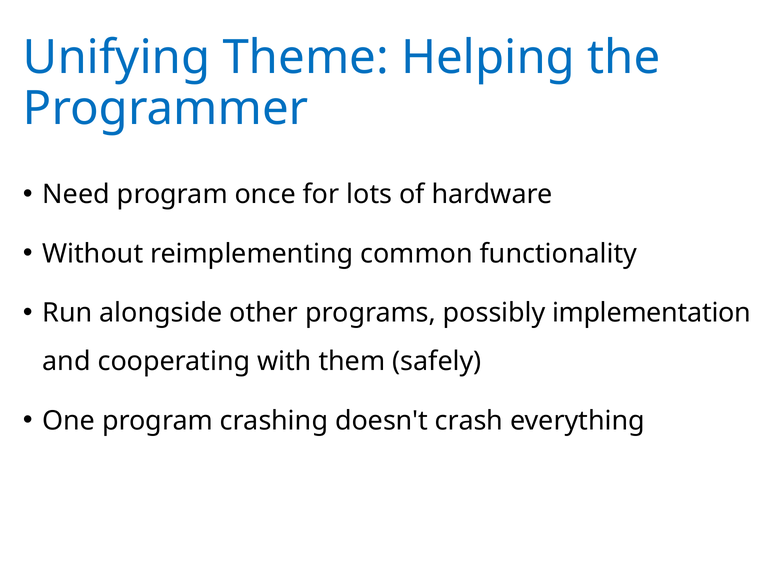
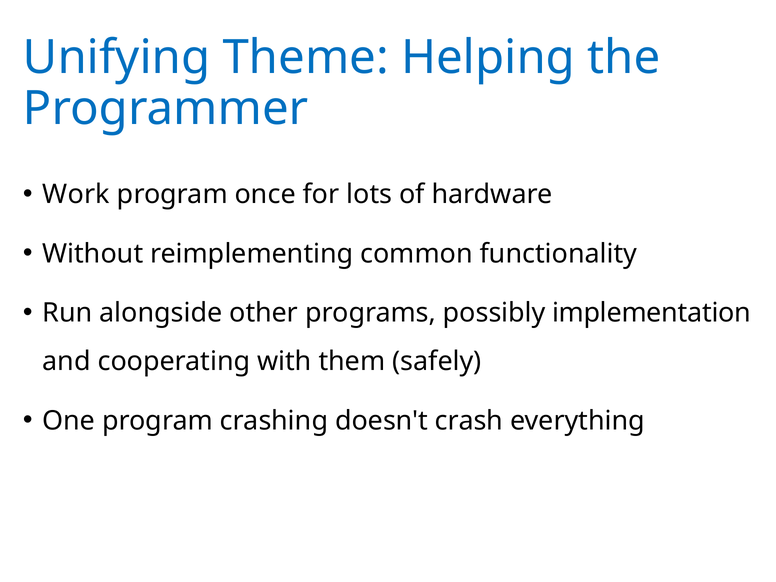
Need: Need -> Work
